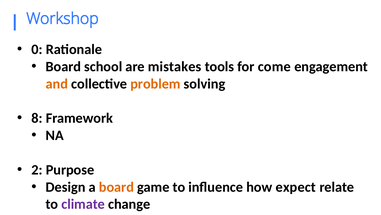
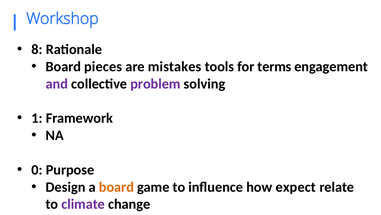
0: 0 -> 8
school: school -> pieces
come: come -> terms
and colour: orange -> purple
problem colour: orange -> purple
8: 8 -> 1
2: 2 -> 0
